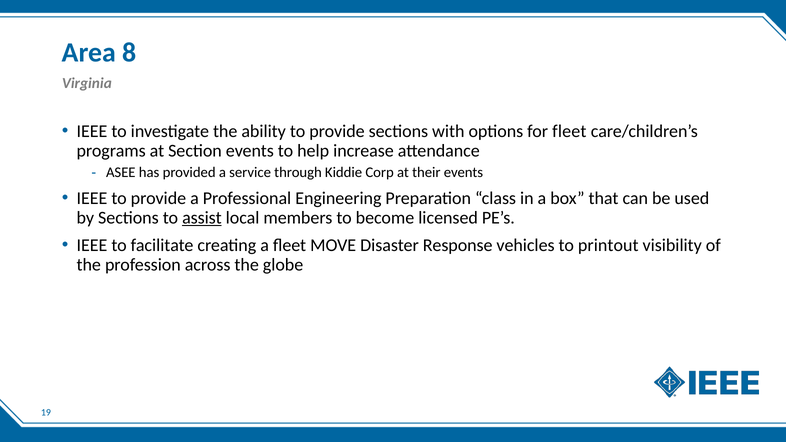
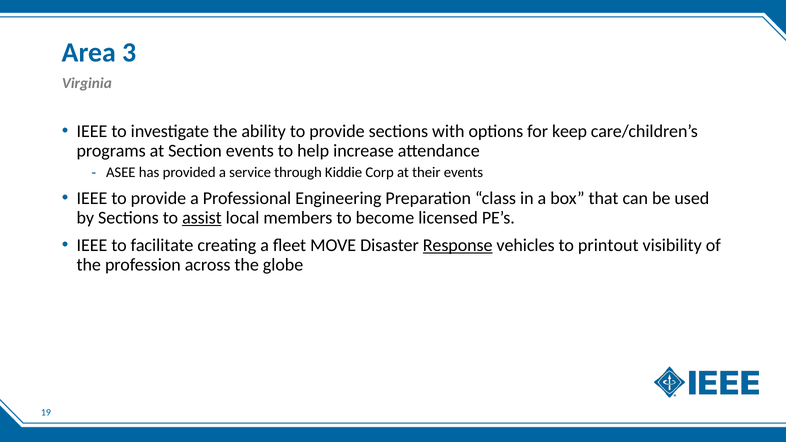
8: 8 -> 3
for fleet: fleet -> keep
Response underline: none -> present
